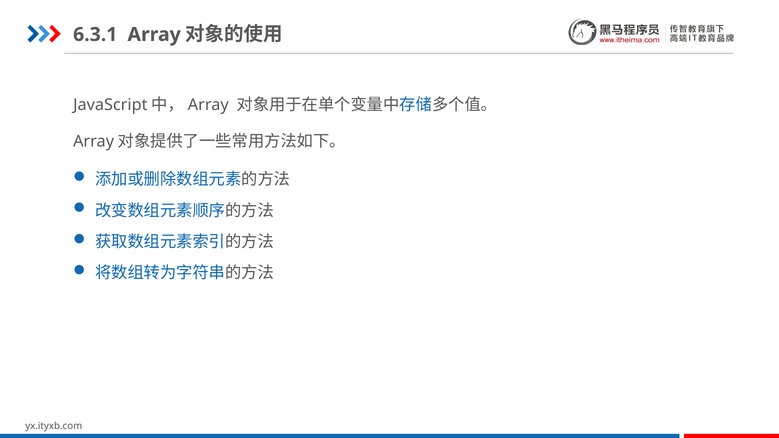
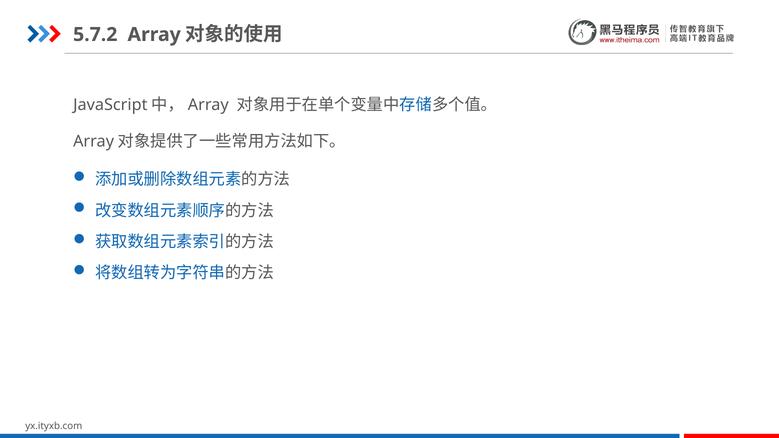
6.3.1: 6.3.1 -> 5.7.2
